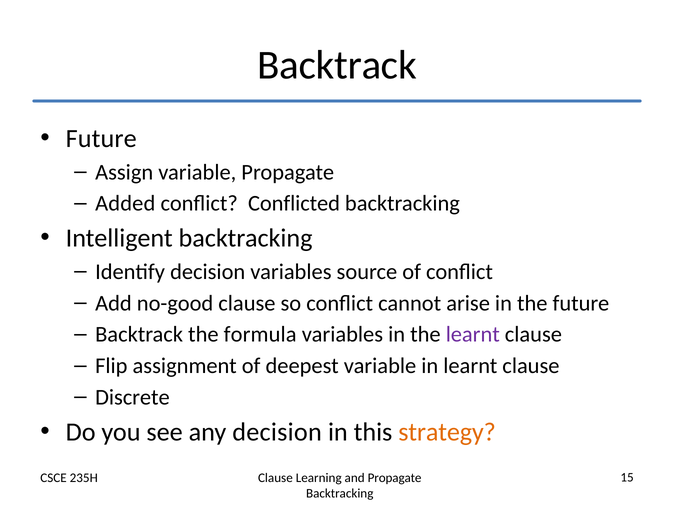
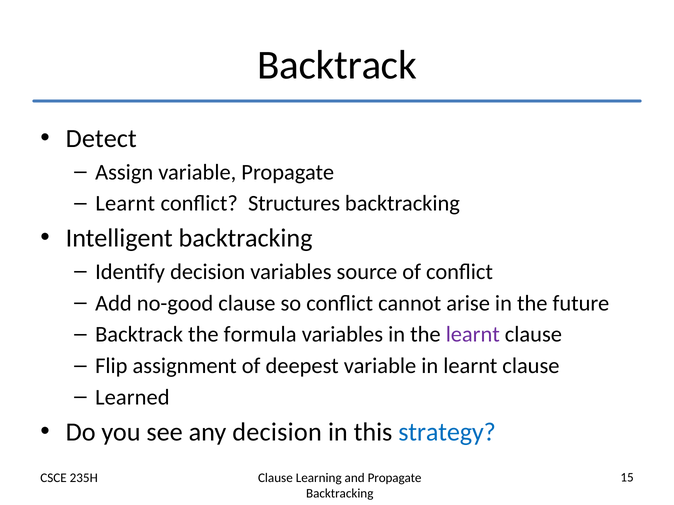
Future at (101, 139): Future -> Detect
Added at (125, 204): Added -> Learnt
Conflicted: Conflicted -> Structures
Discrete: Discrete -> Learned
strategy colour: orange -> blue
